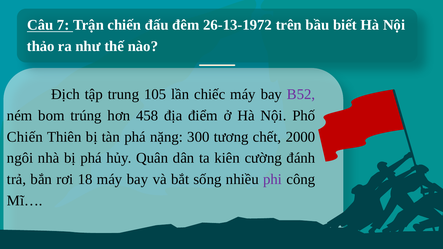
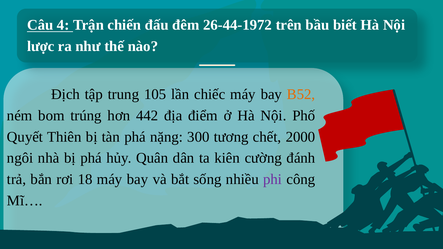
7: 7 -> 4
26-13-1972: 26-13-1972 -> 26-44-1972
thảo: thảo -> lược
B52 colour: purple -> orange
458: 458 -> 442
Chiến at (25, 137): Chiến -> Quyết
